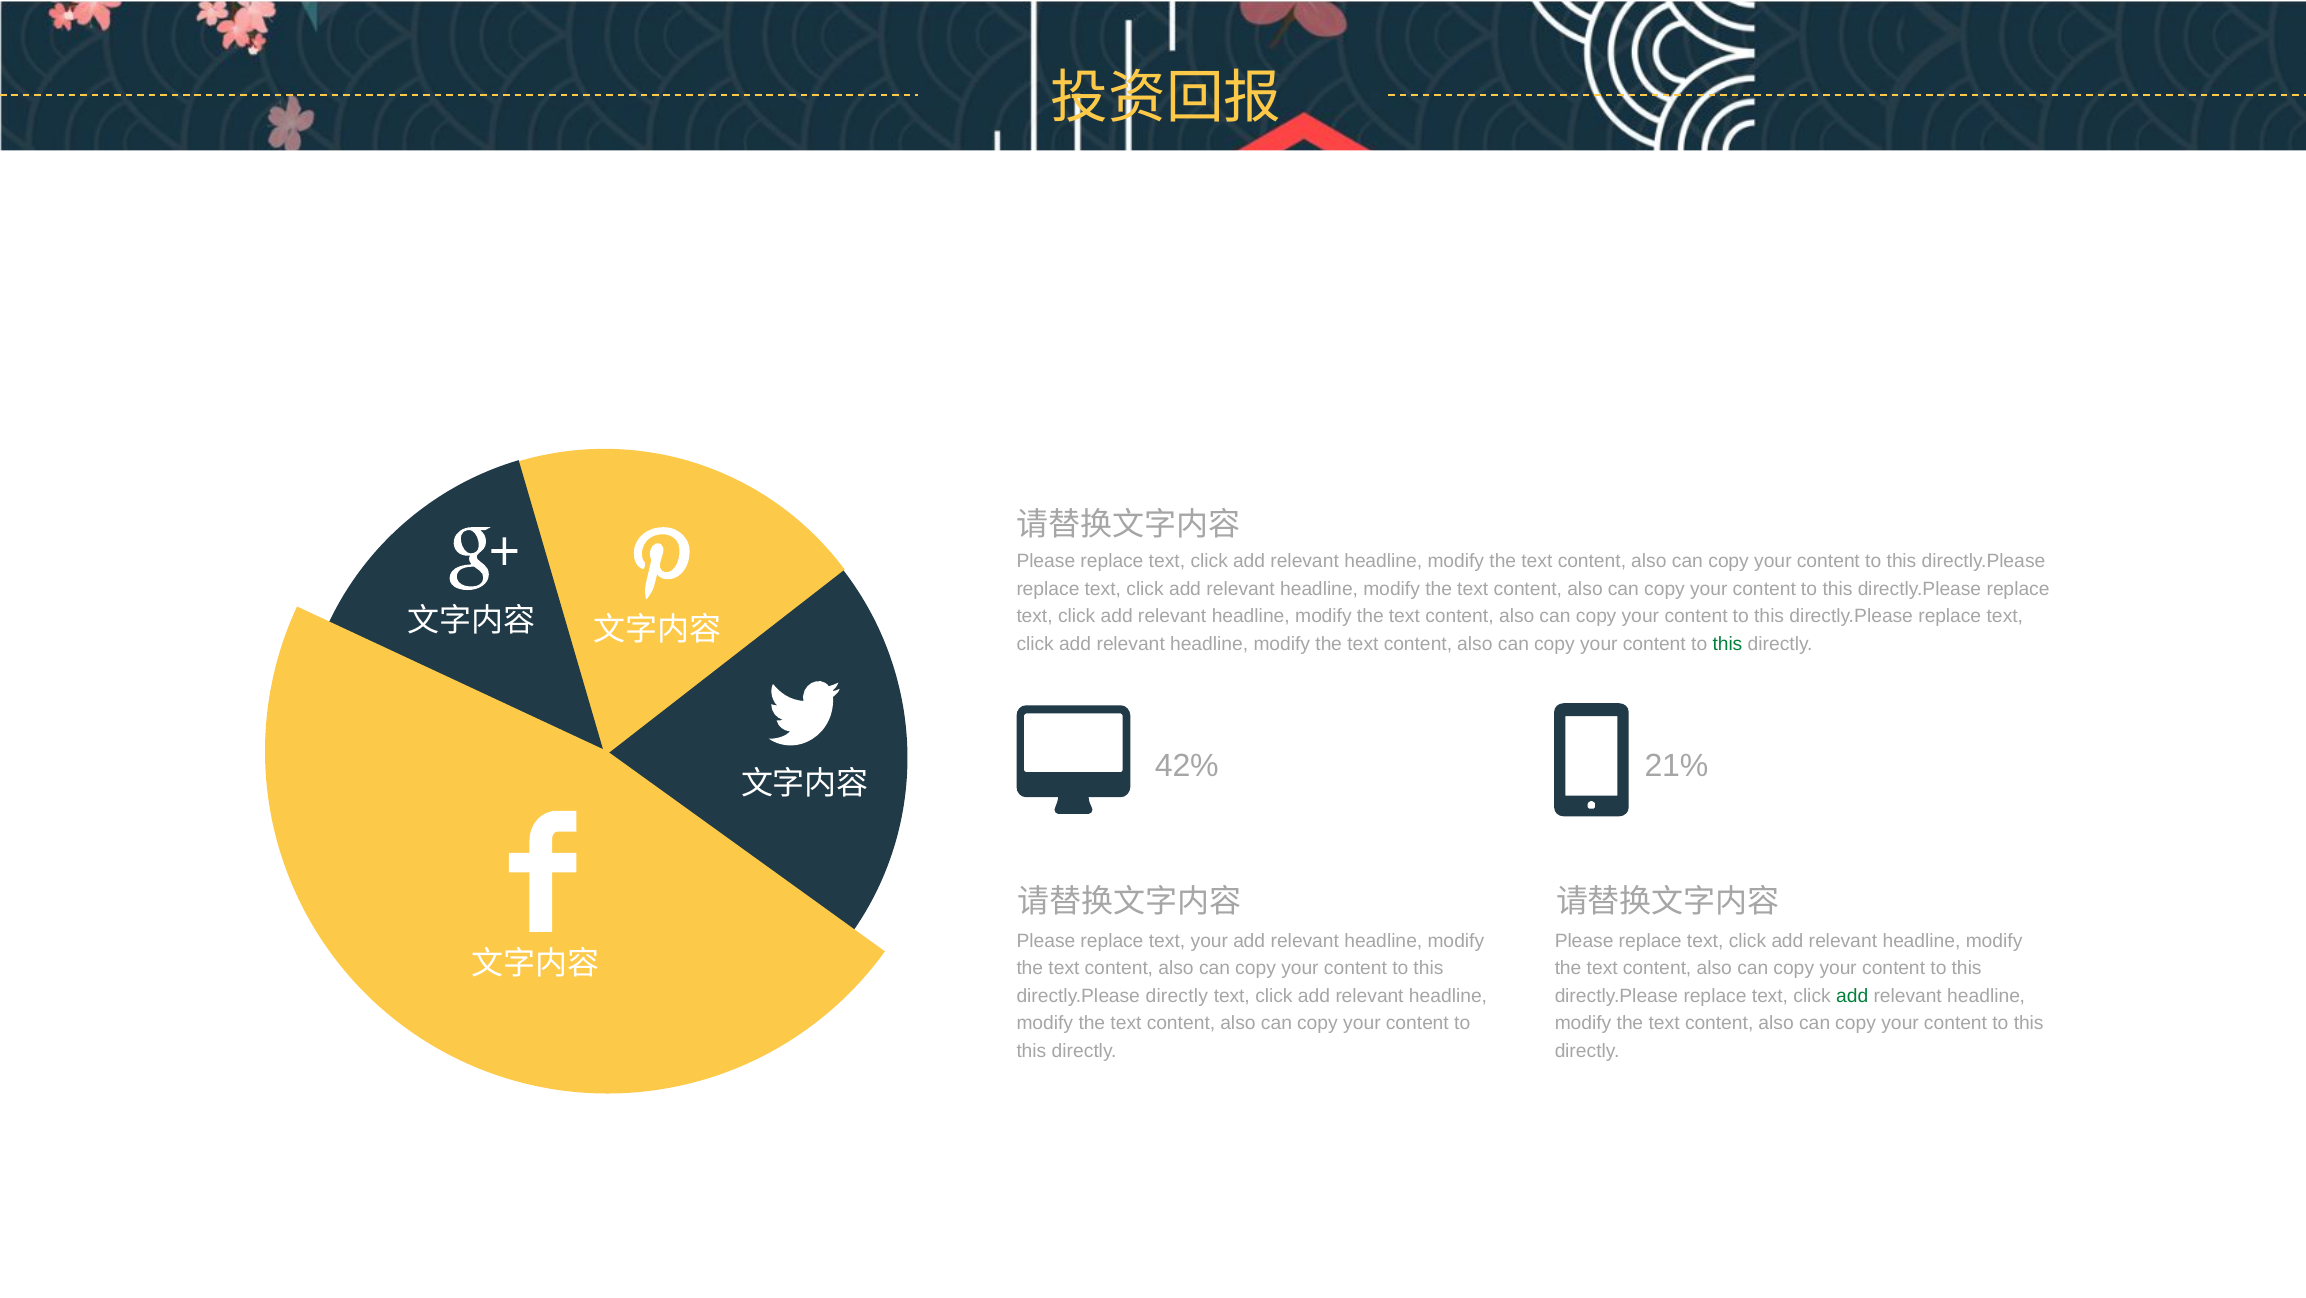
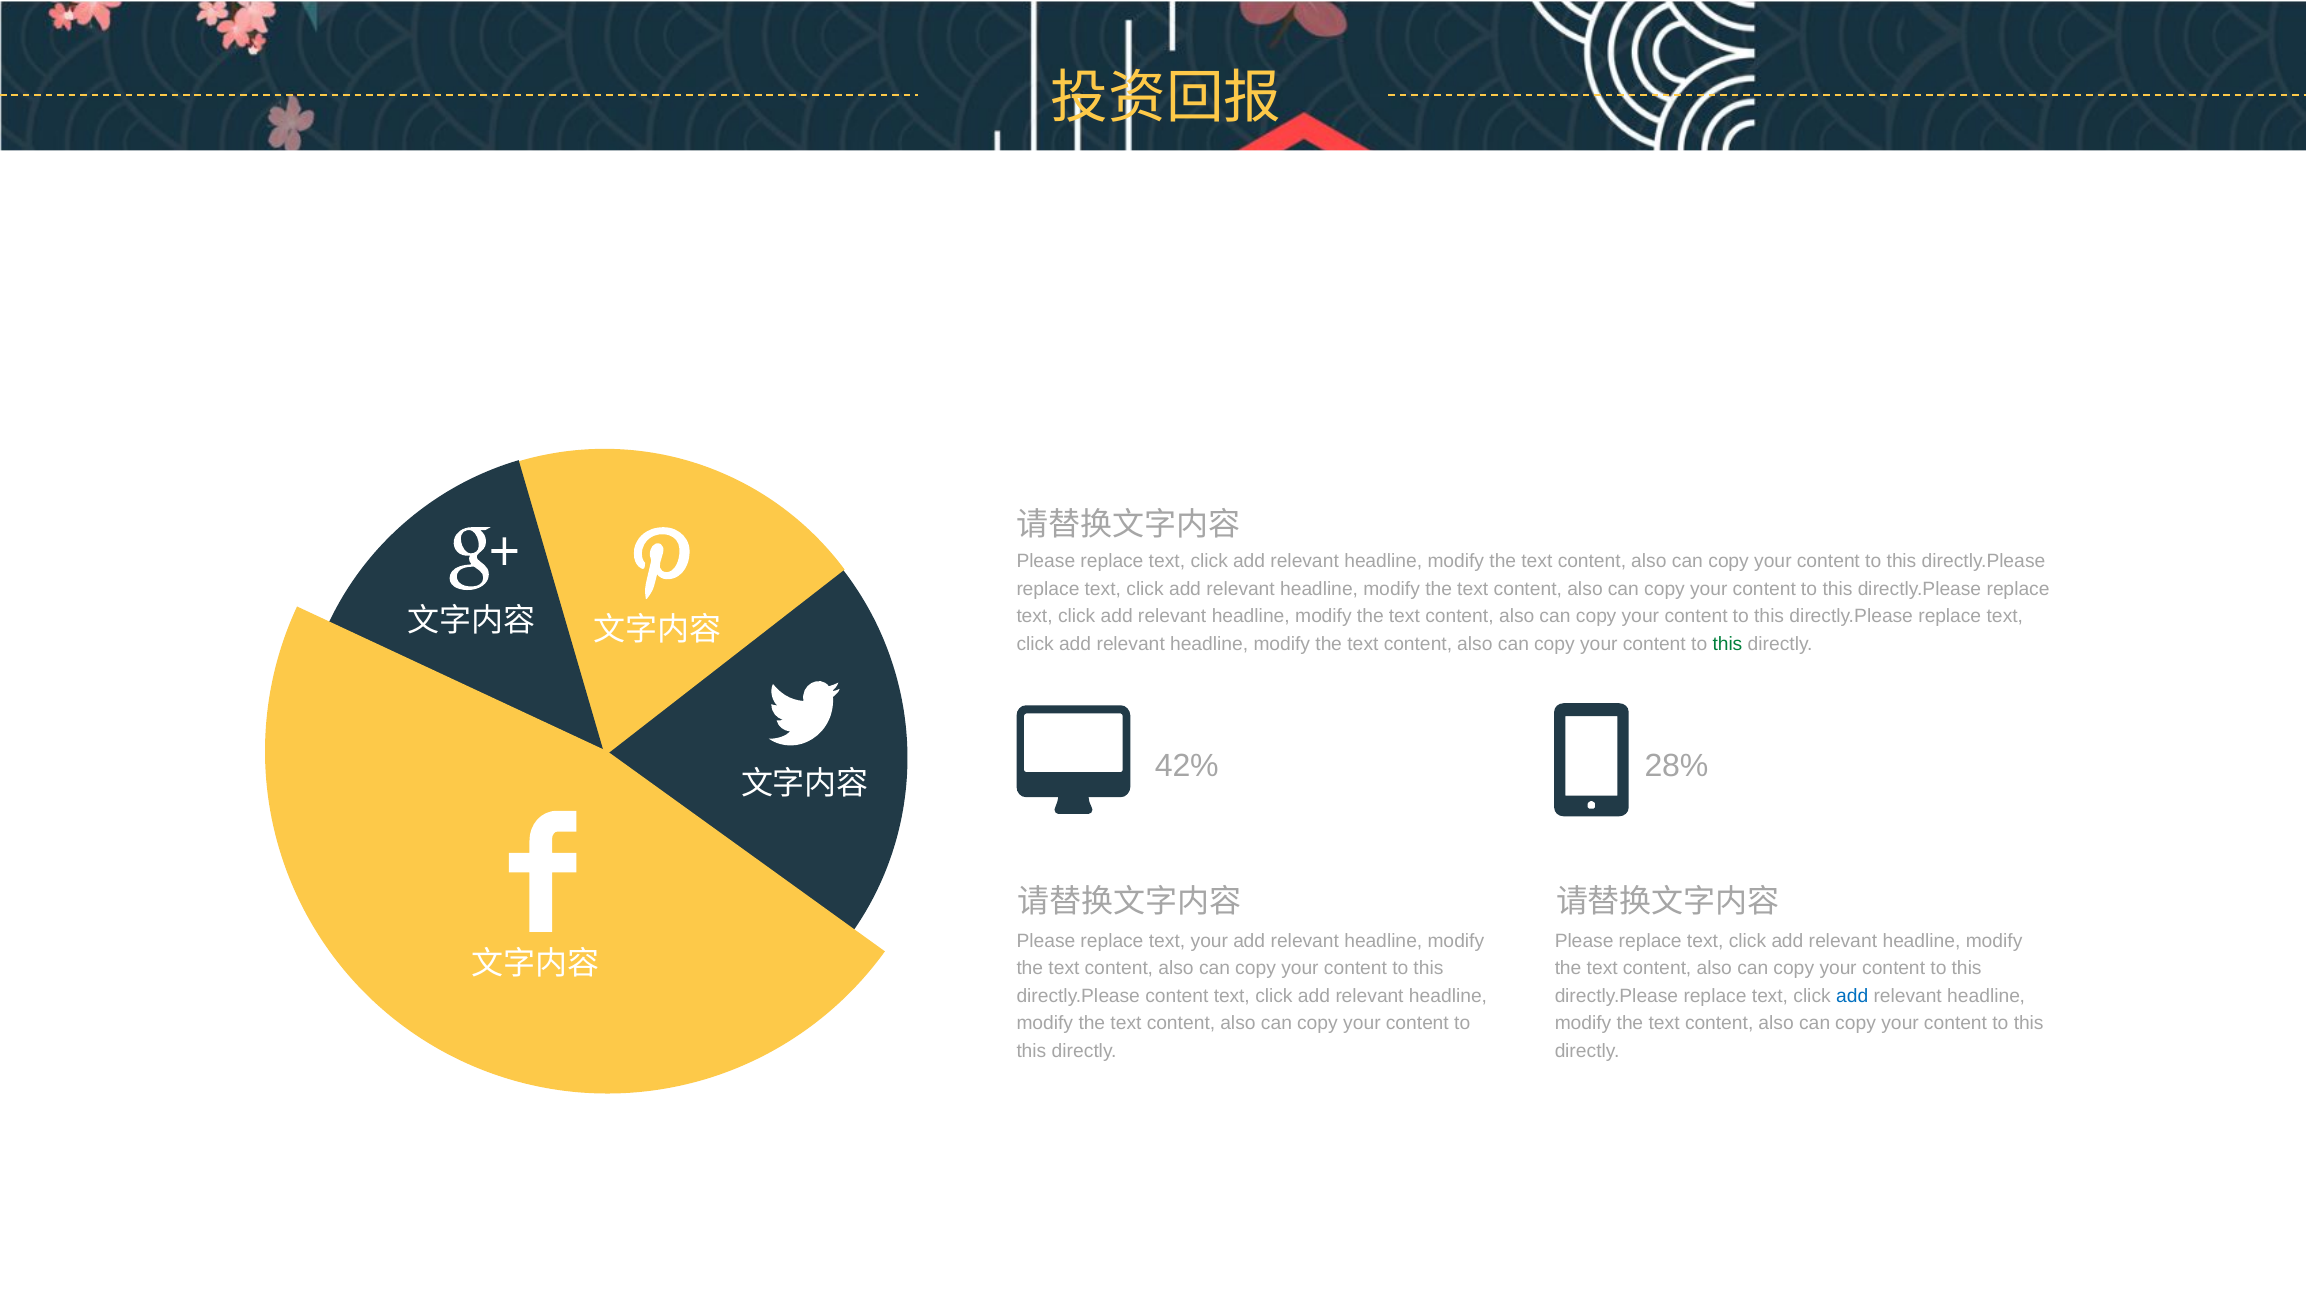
21%: 21% -> 28%
directly.Please directly: directly -> content
add at (1852, 996) colour: green -> blue
